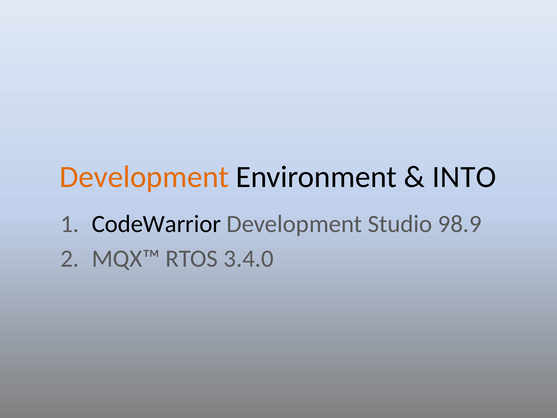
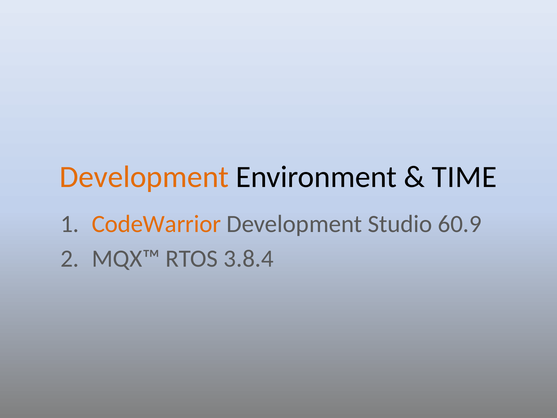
INTO: INTO -> TIME
CodeWarrior colour: black -> orange
98.9: 98.9 -> 60.9
3.4.0: 3.4.0 -> 3.8.4
